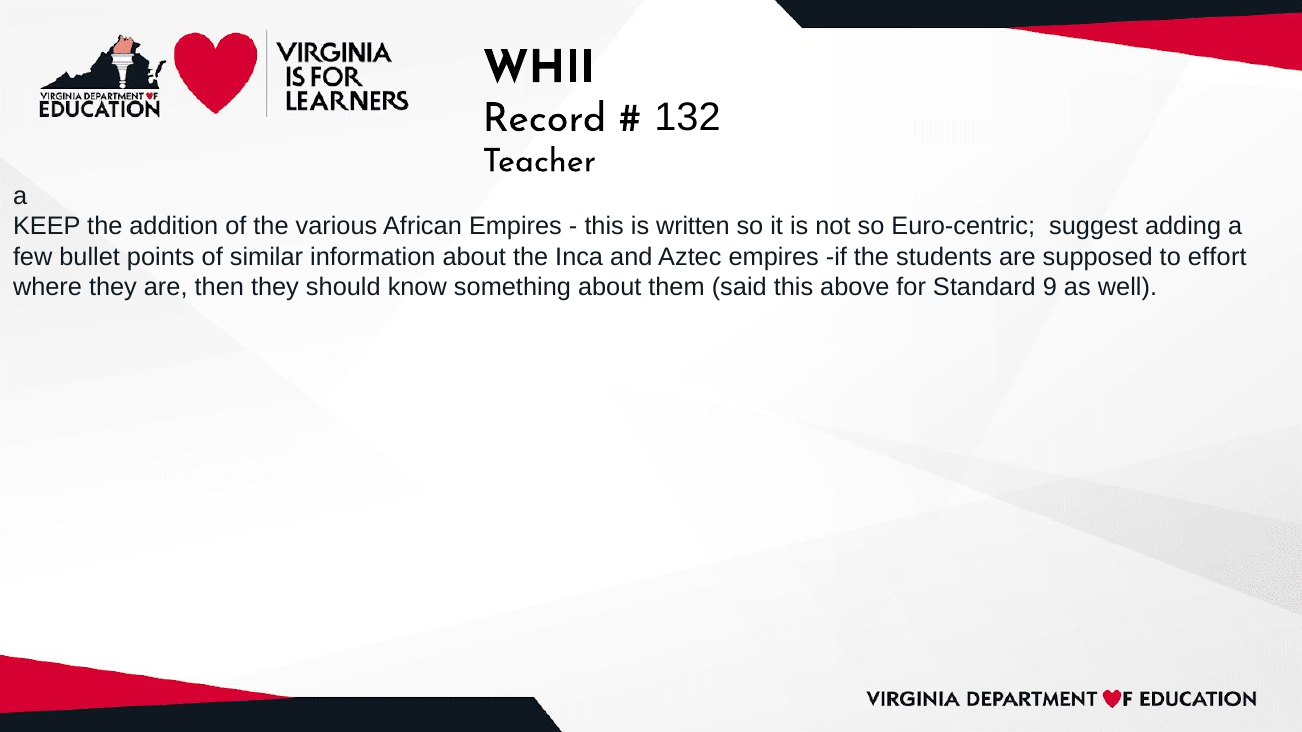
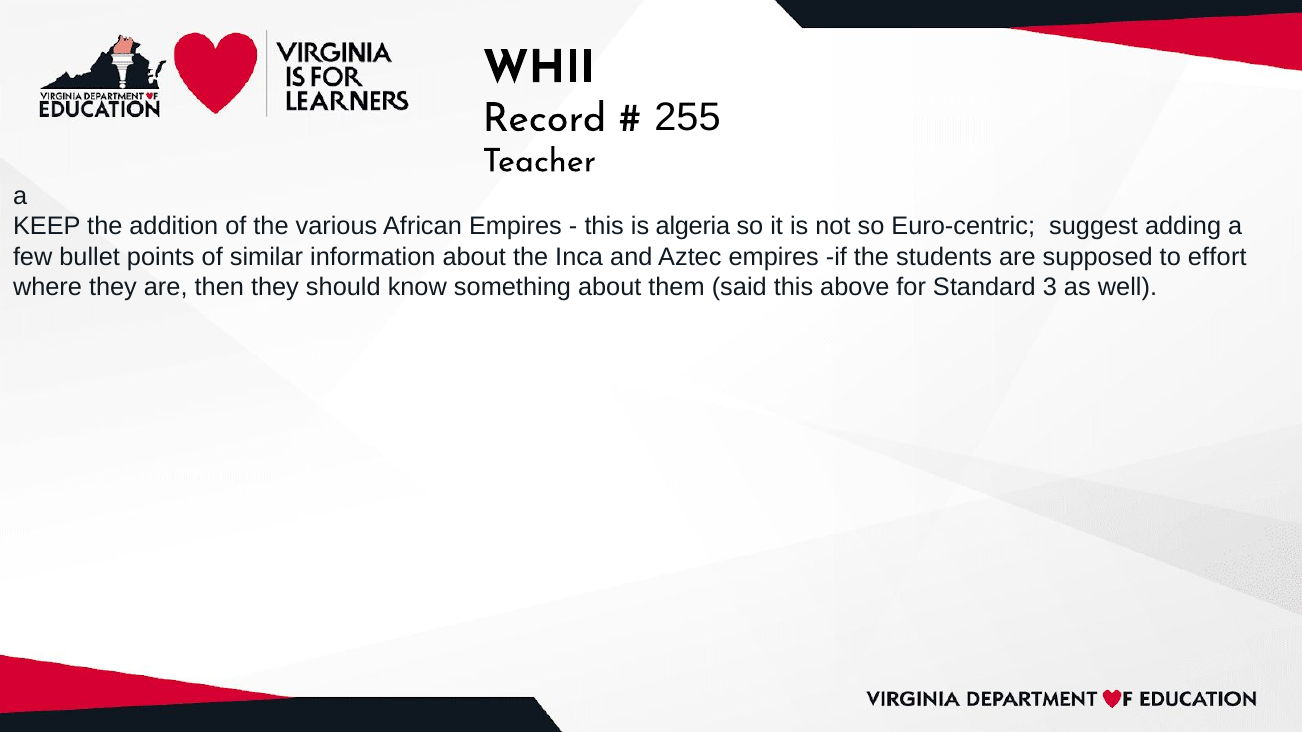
132: 132 -> 255
written: written -> algeria
9: 9 -> 3
